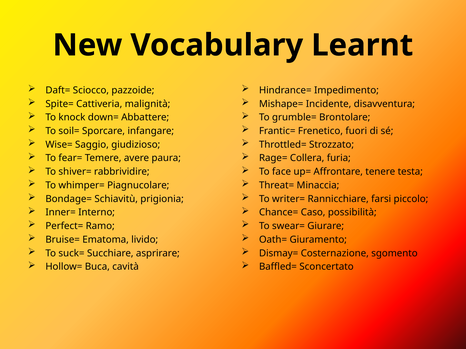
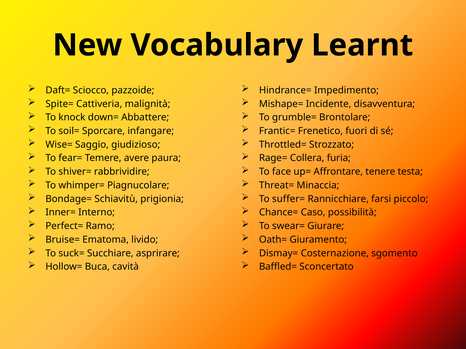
writer=: writer= -> suffer=
